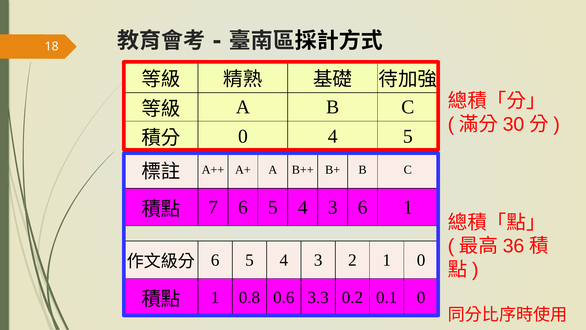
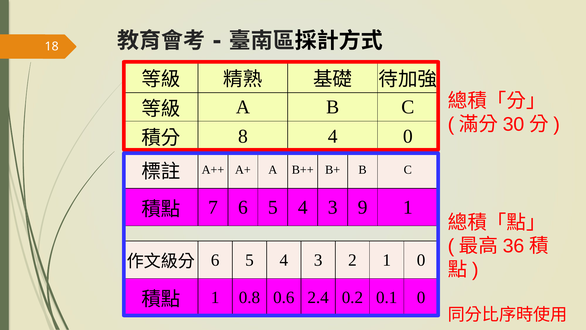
0 at (243, 136): 0 -> 8
4 5: 5 -> 0
3 6: 6 -> 9
3.3: 3.3 -> 2.4
